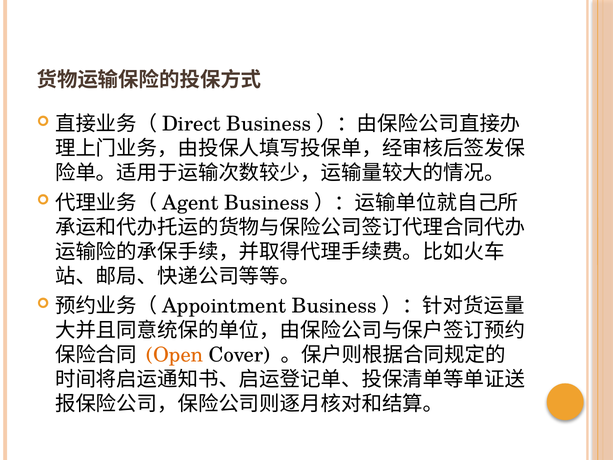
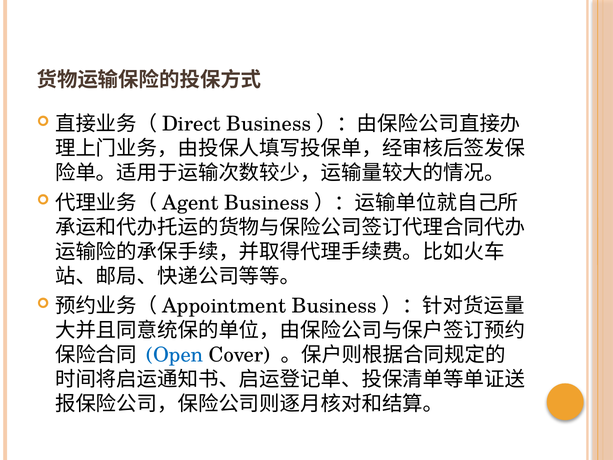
Open colour: orange -> blue
